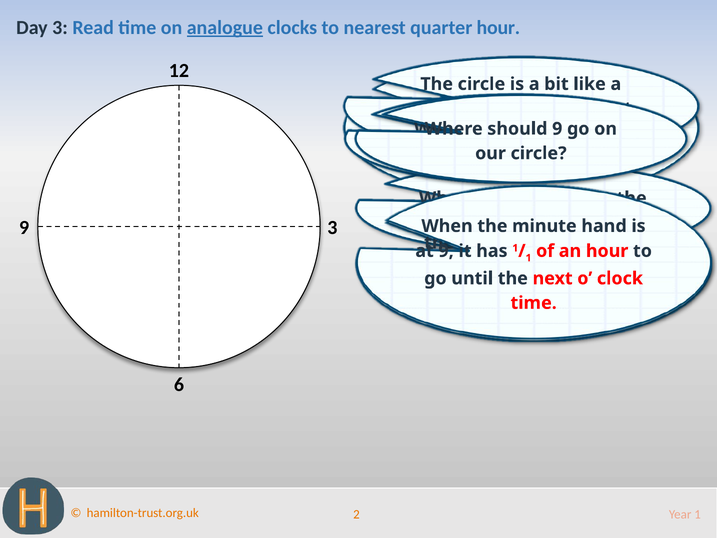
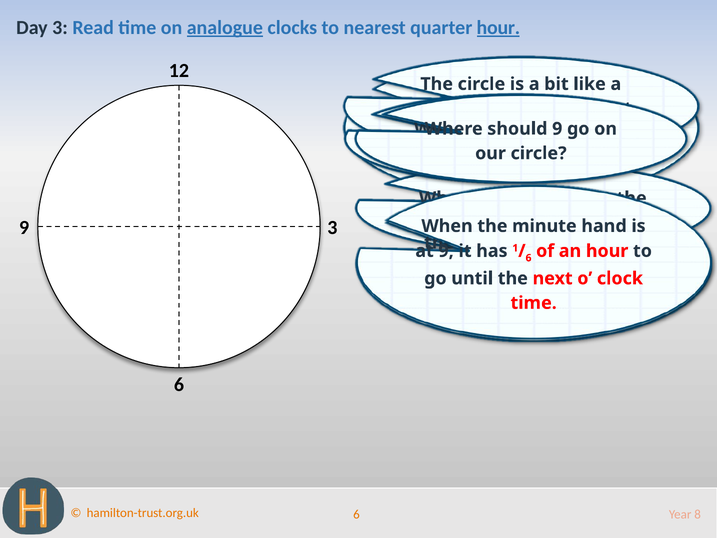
hour at (498, 28) underline: none -> present
1 at (529, 258): 1 -> 6
2 at (356, 514): 2 -> 6
Year 1: 1 -> 8
